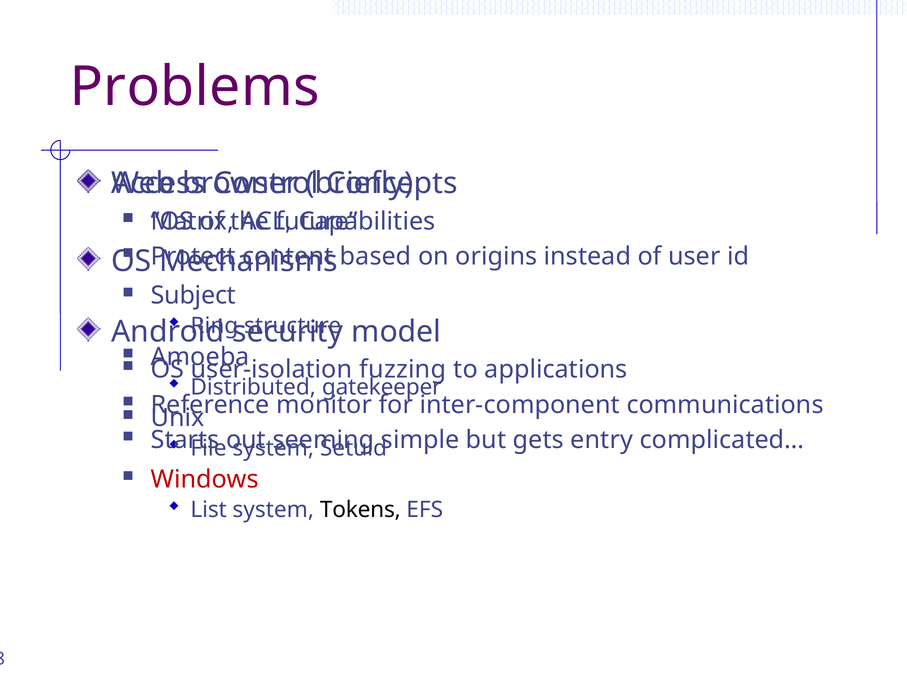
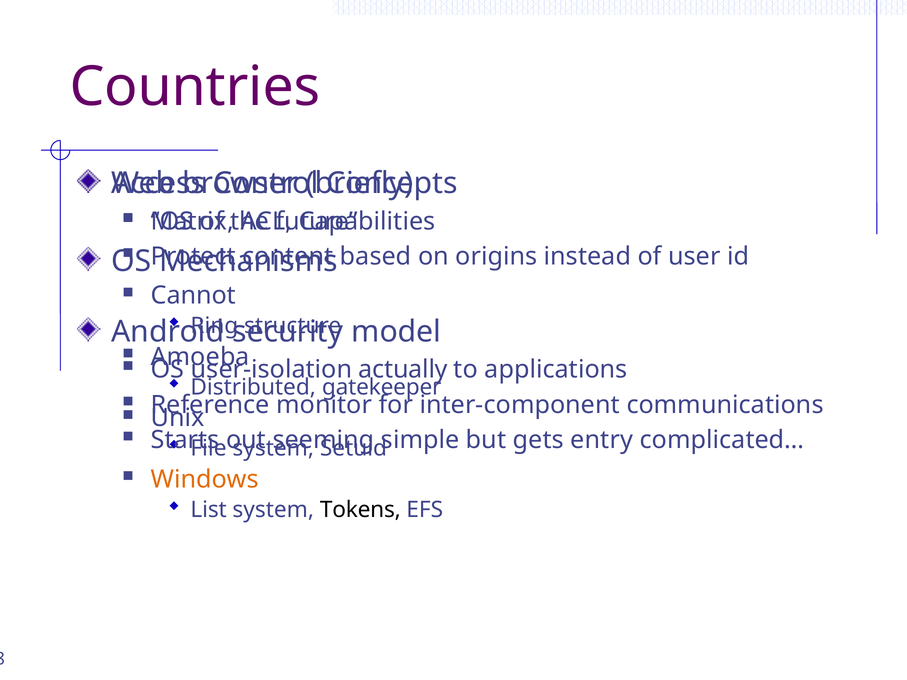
Problems: Problems -> Countries
Subject: Subject -> Cannot
fuzzing: fuzzing -> actually
Windows colour: red -> orange
